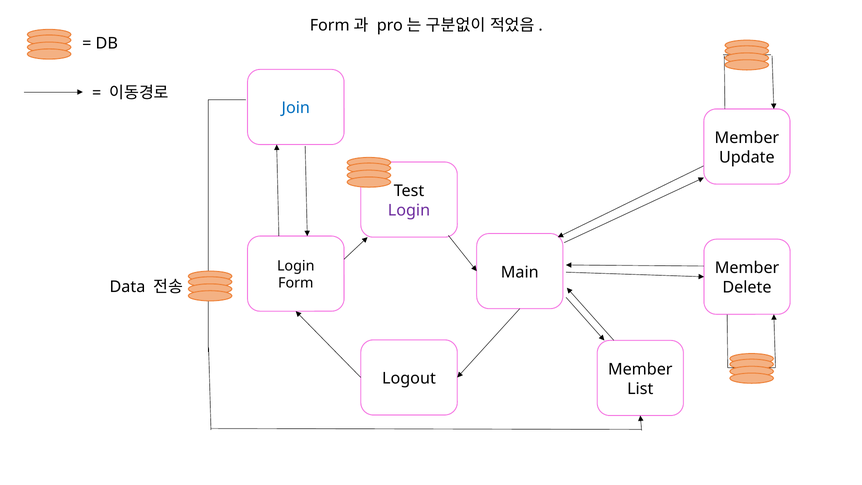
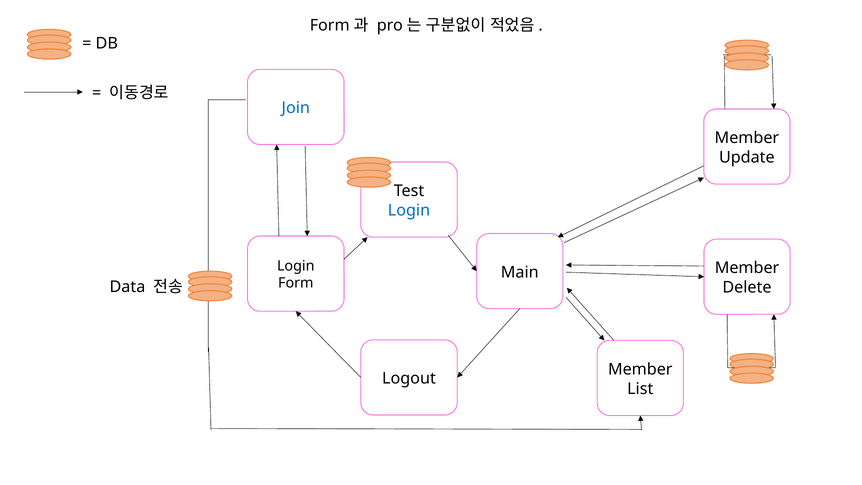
Login at (409, 210) colour: purple -> blue
